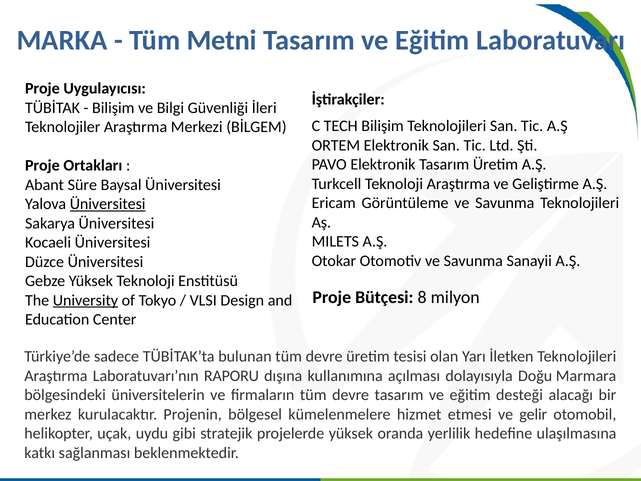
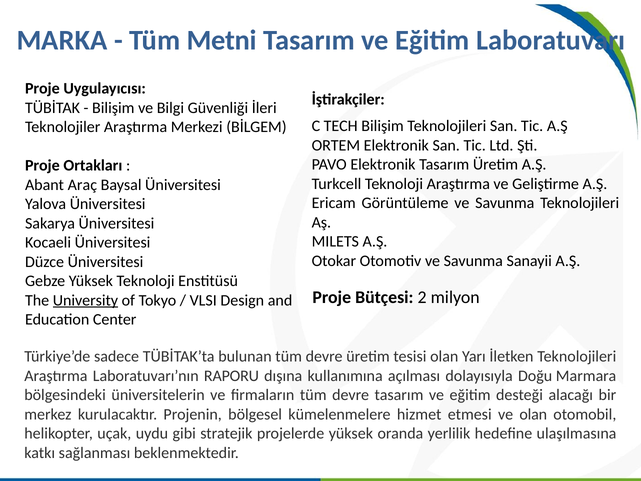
Süre: Süre -> Araç
Üniversitesi at (108, 204) underline: present -> none
8: 8 -> 2
ve gelir: gelir -> olan
